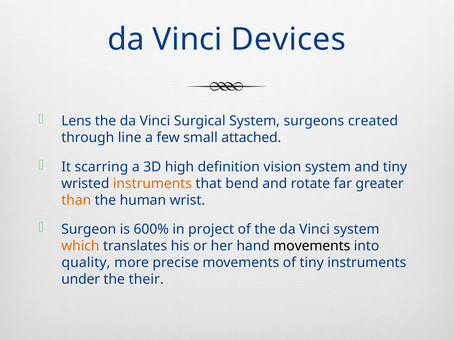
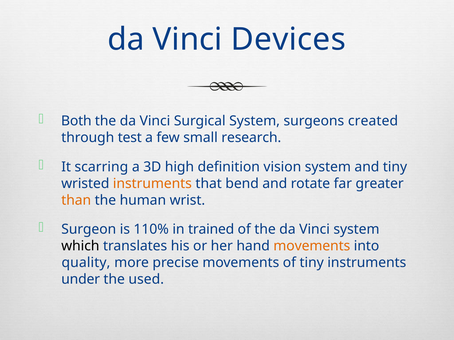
Lens: Lens -> Both
line: line -> test
attached: attached -> research
600%: 600% -> 110%
project: project -> trained
which colour: orange -> black
movements at (312, 246) colour: black -> orange
their: their -> used
